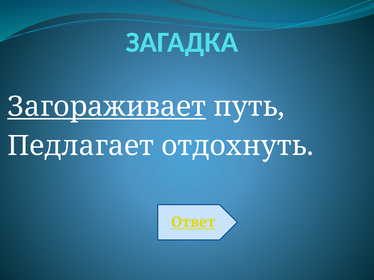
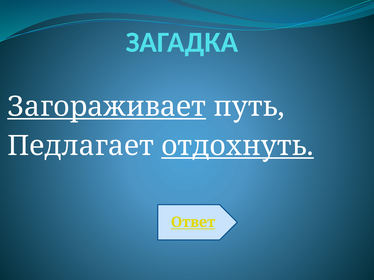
отдохнуть underline: none -> present
